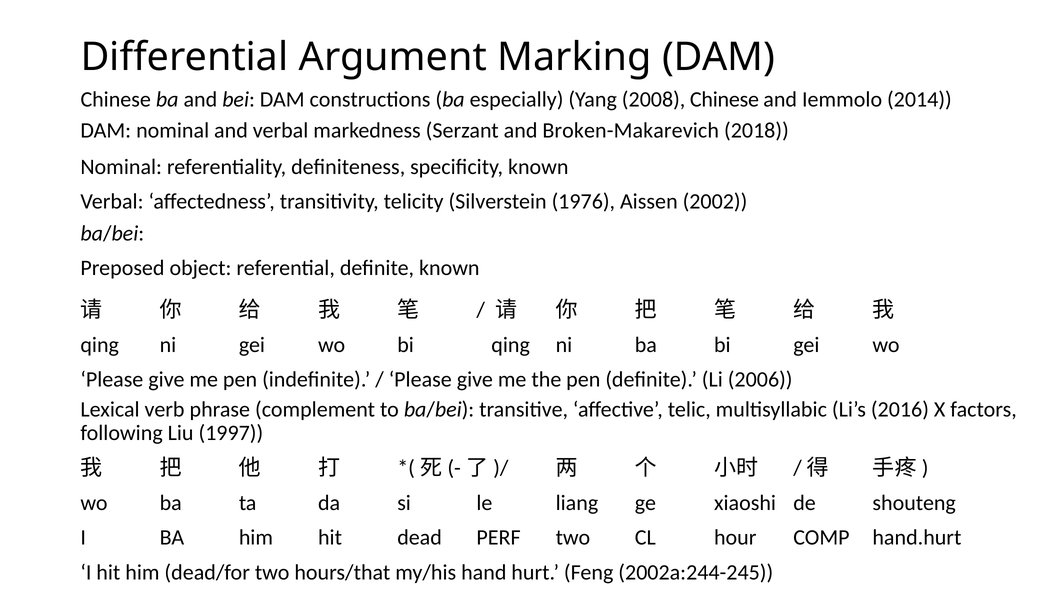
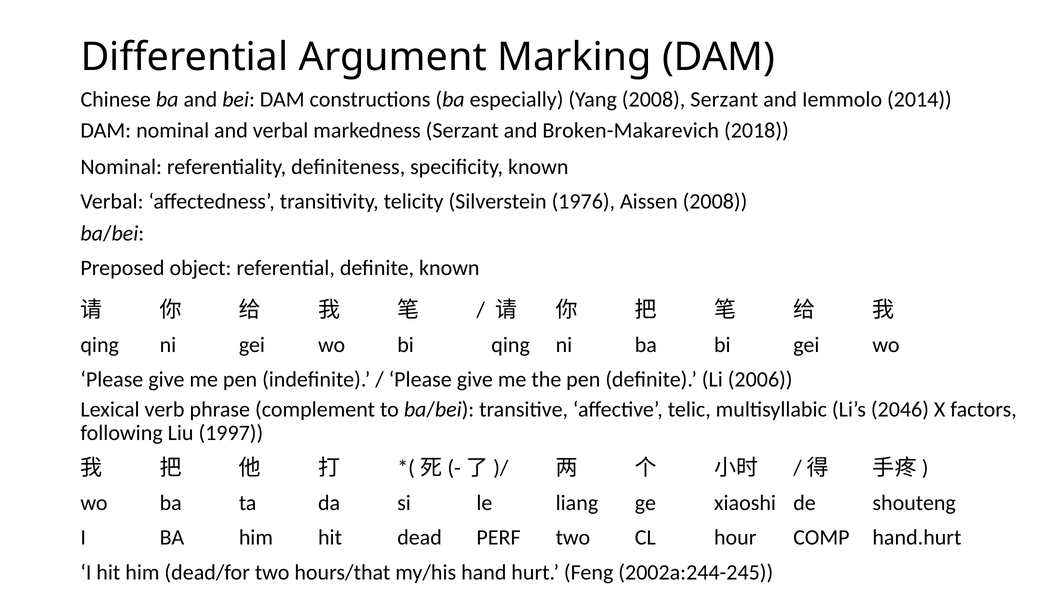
2008 Chinese: Chinese -> Serzant
Aissen 2002: 2002 -> 2008
2016: 2016 -> 2046
